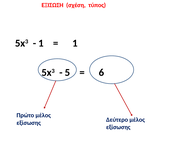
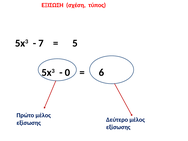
1 at (41, 43): 1 -> 7
1 at (75, 43): 1 -> 5
5: 5 -> 0
